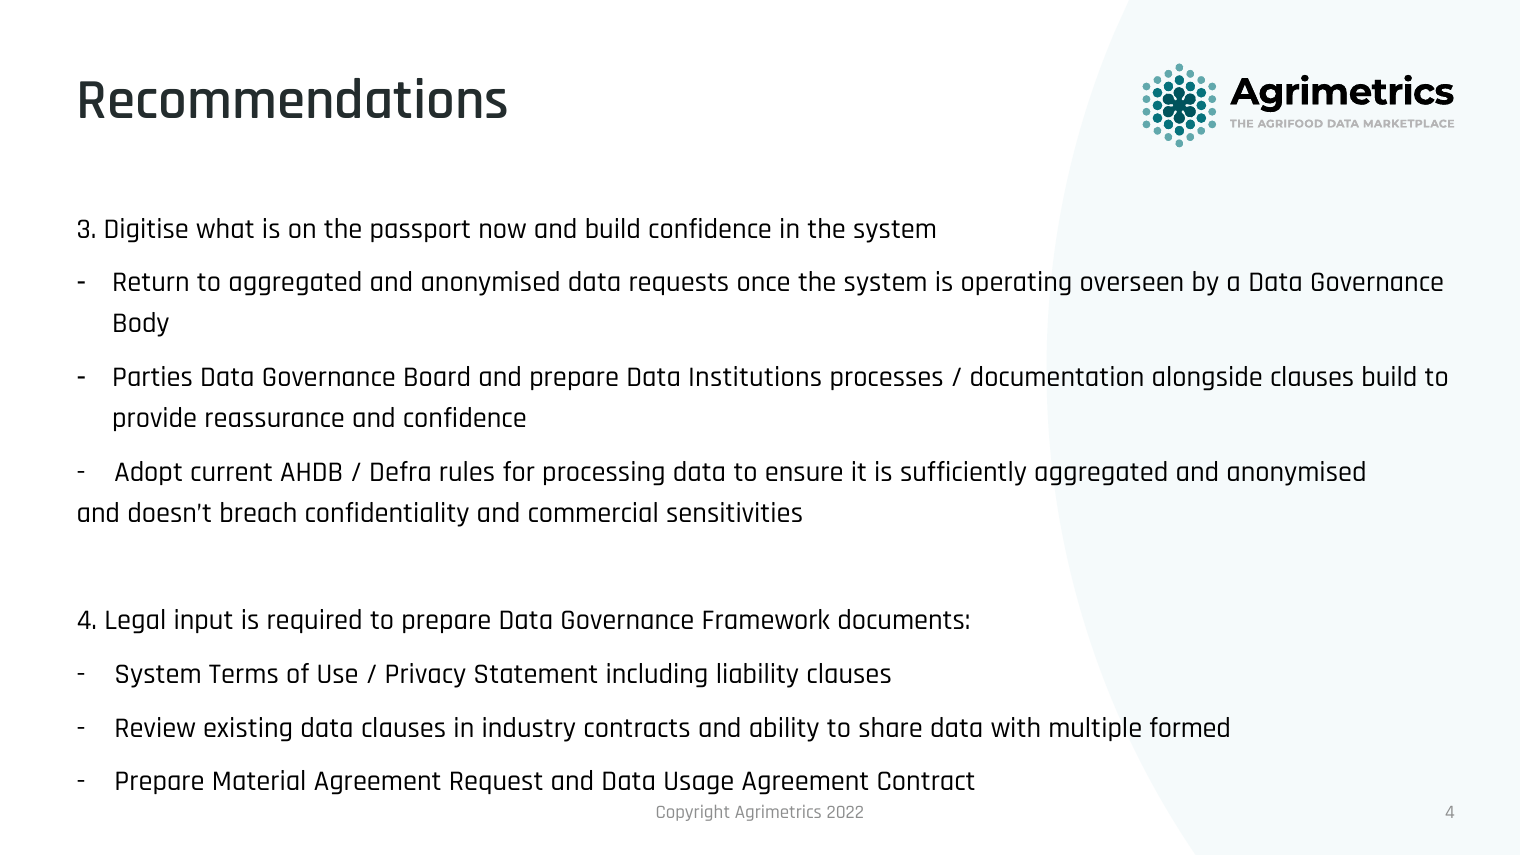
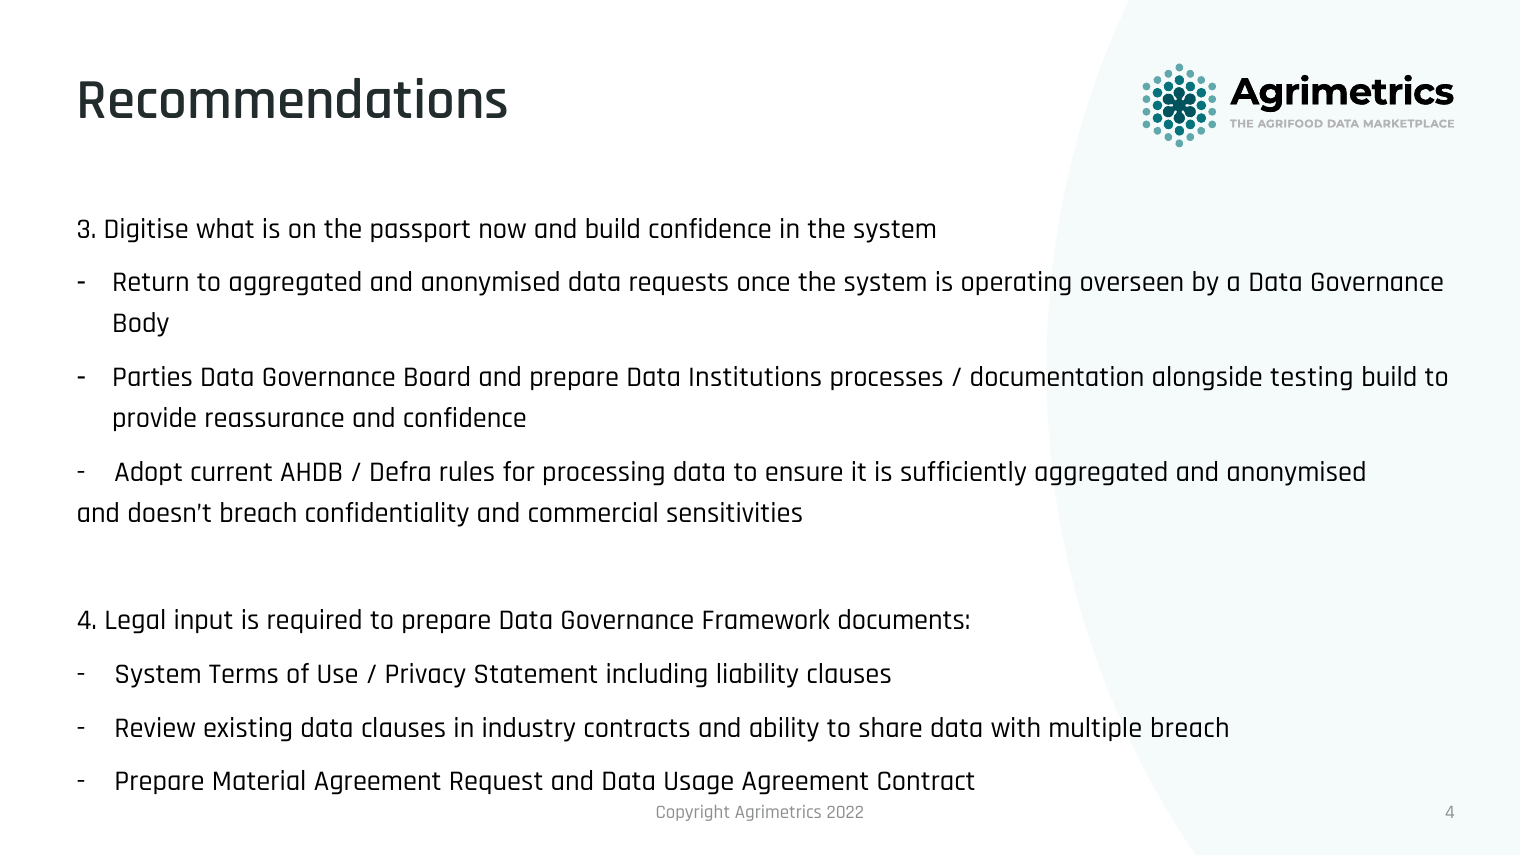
alongside clauses: clauses -> testing
multiple formed: formed -> breach
